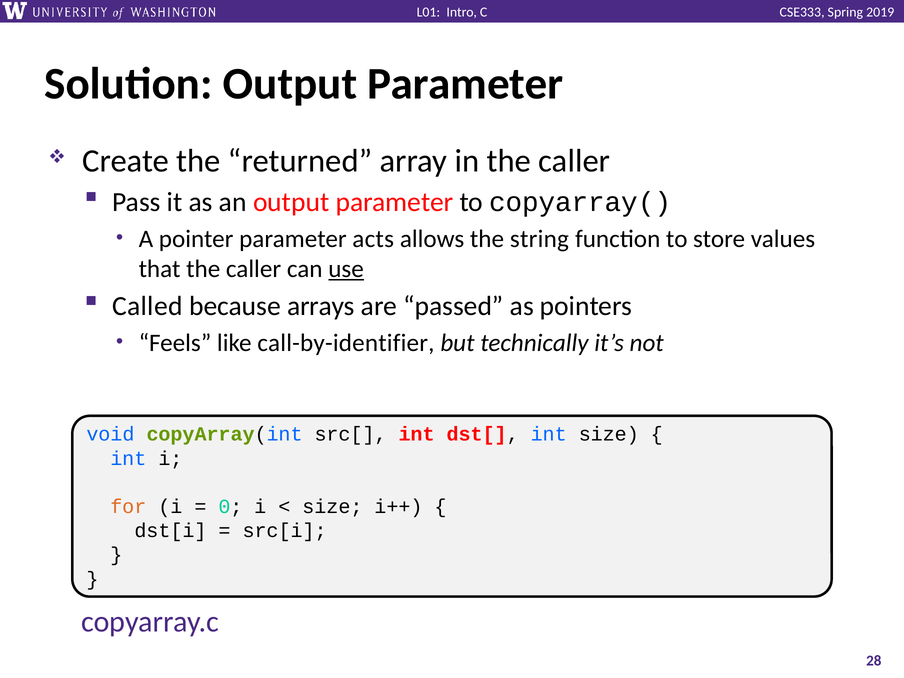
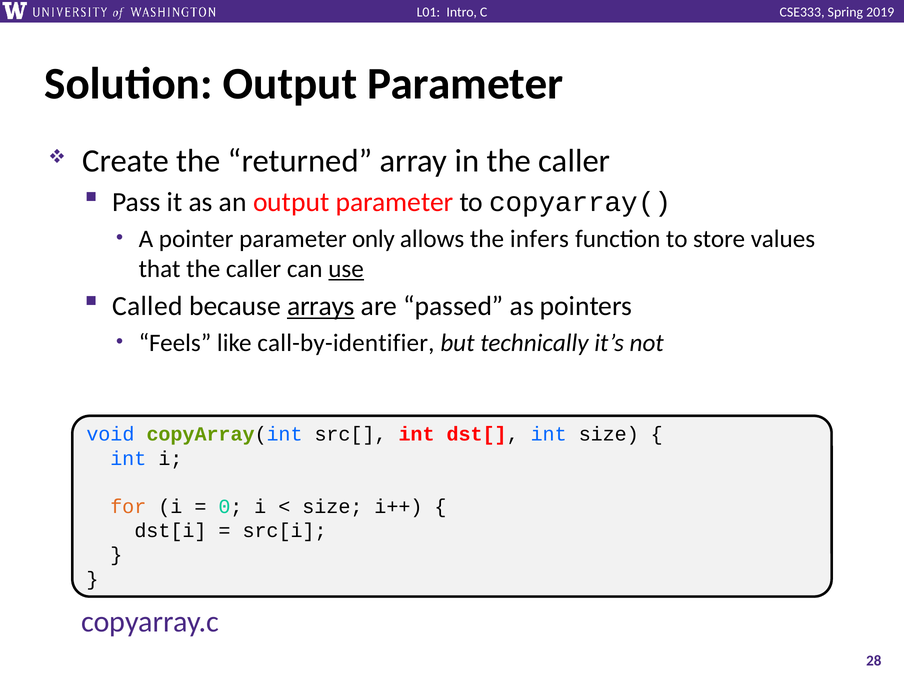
acts: acts -> only
string: string -> infers
arrays underline: none -> present
